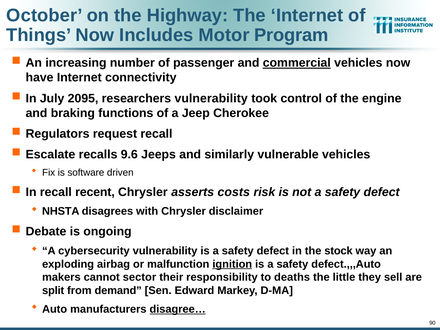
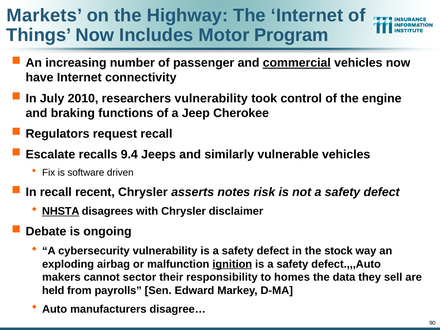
October: October -> Markets
2095: 2095 -> 2010
9.6: 9.6 -> 9.4
costs: costs -> notes
NHSTA underline: none -> present
deaths: deaths -> homes
little: little -> data
split: split -> held
demand: demand -> payrolls
disagree… underline: present -> none
